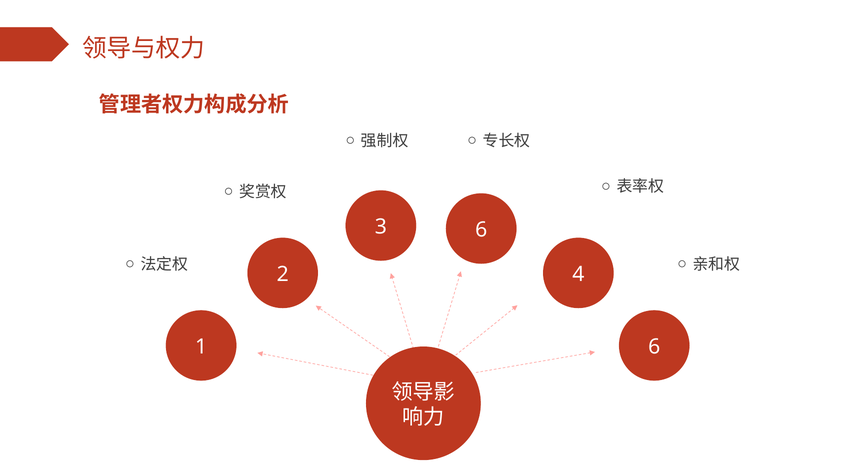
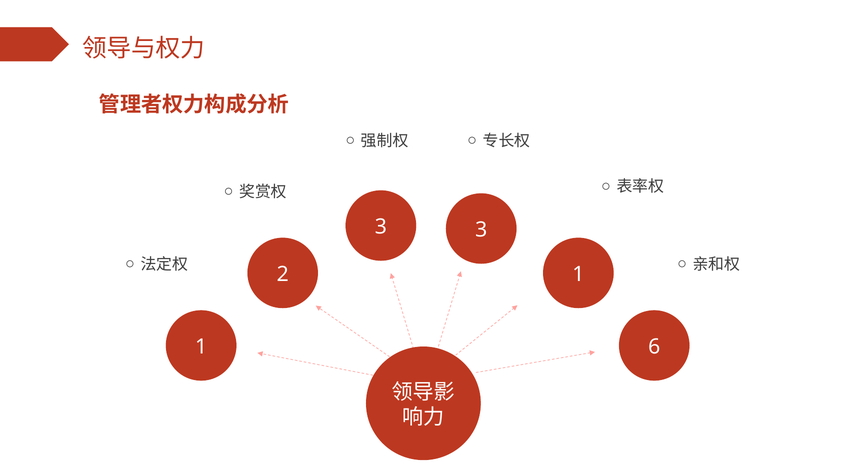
3 6: 6 -> 3
2 4: 4 -> 1
